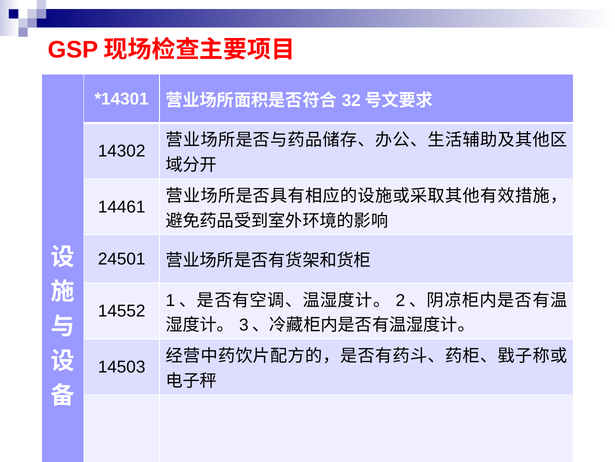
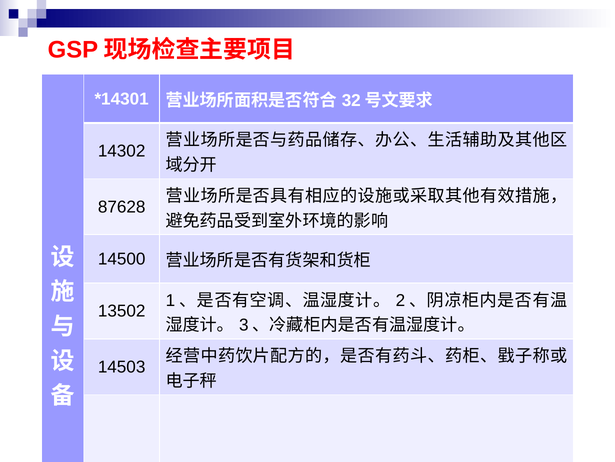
14461: 14461 -> 87628
24501: 24501 -> 14500
14552: 14552 -> 13502
